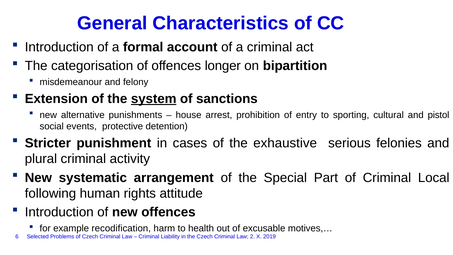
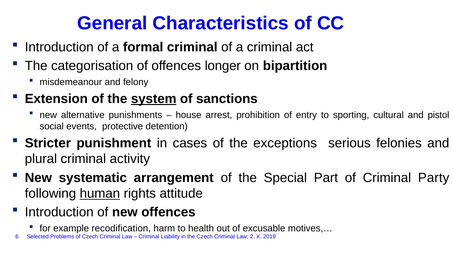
formal account: account -> criminal
exhaustive: exhaustive -> exceptions
Local: Local -> Party
human underline: none -> present
